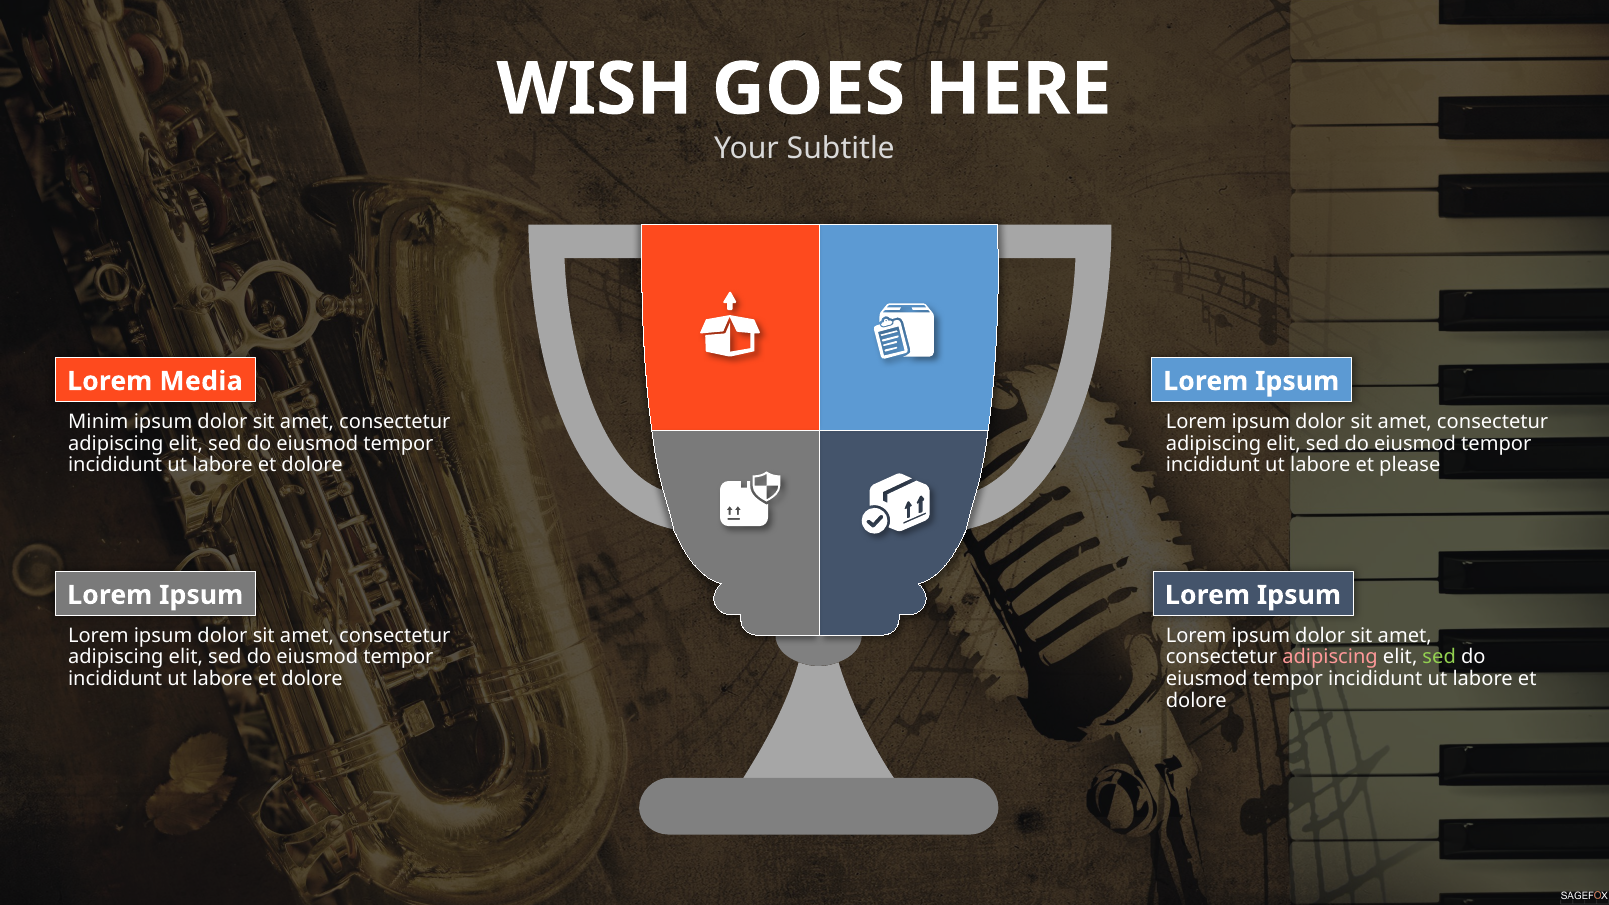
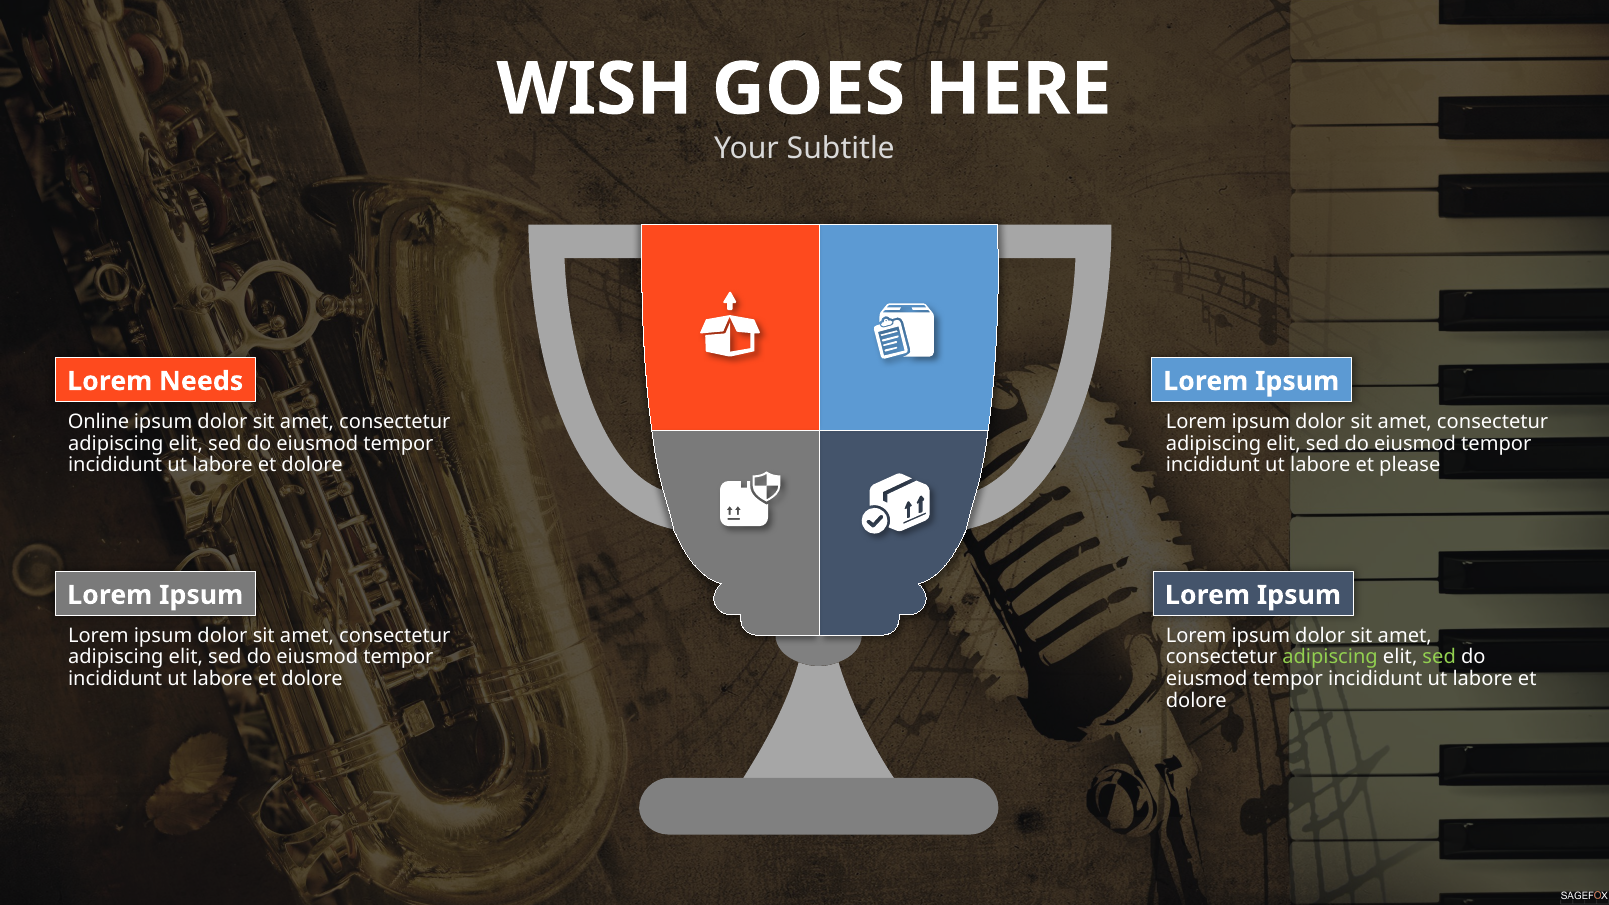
Media: Media -> Needs
Minim: Minim -> Online
adipiscing at (1330, 657) colour: pink -> light green
